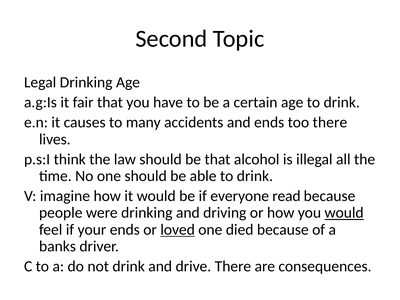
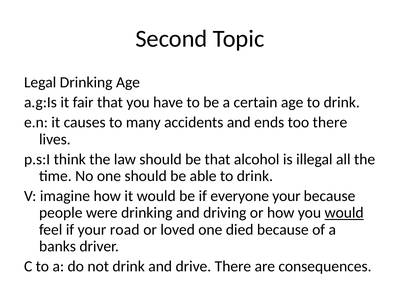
everyone read: read -> your
your ends: ends -> road
loved underline: present -> none
